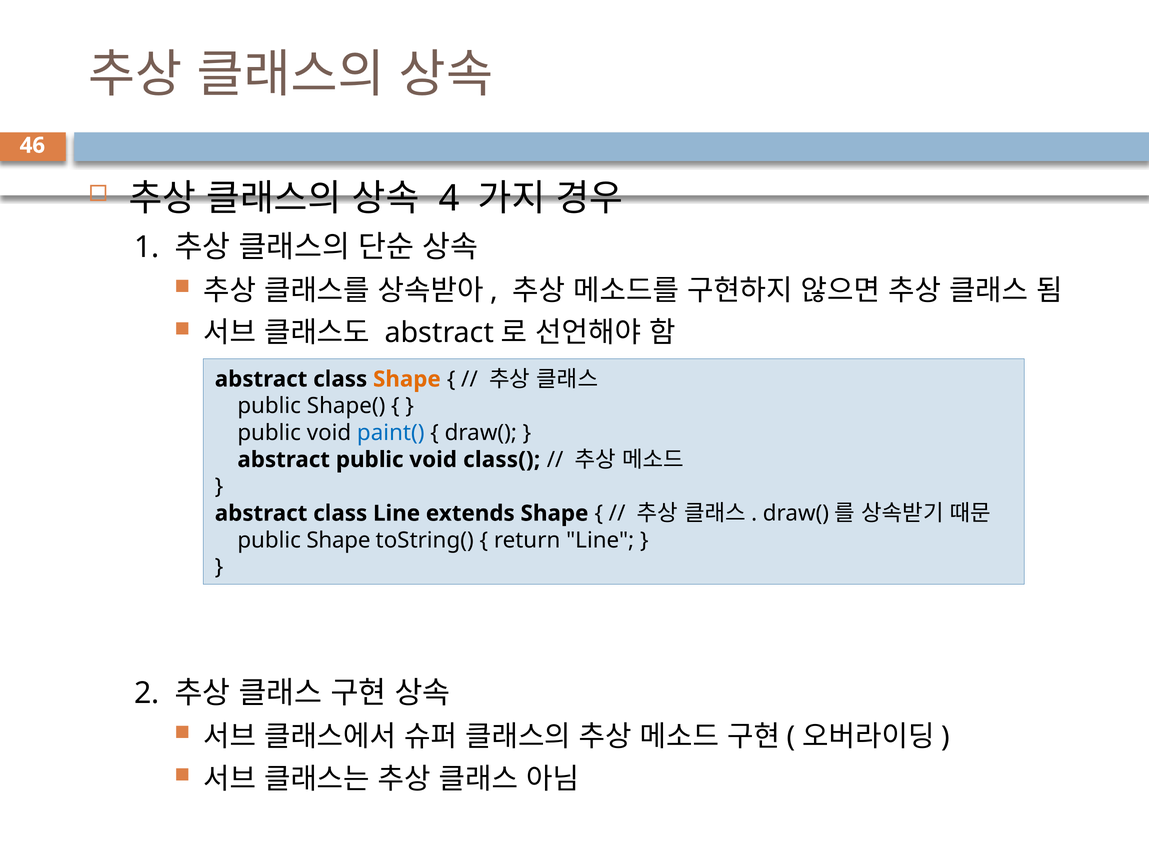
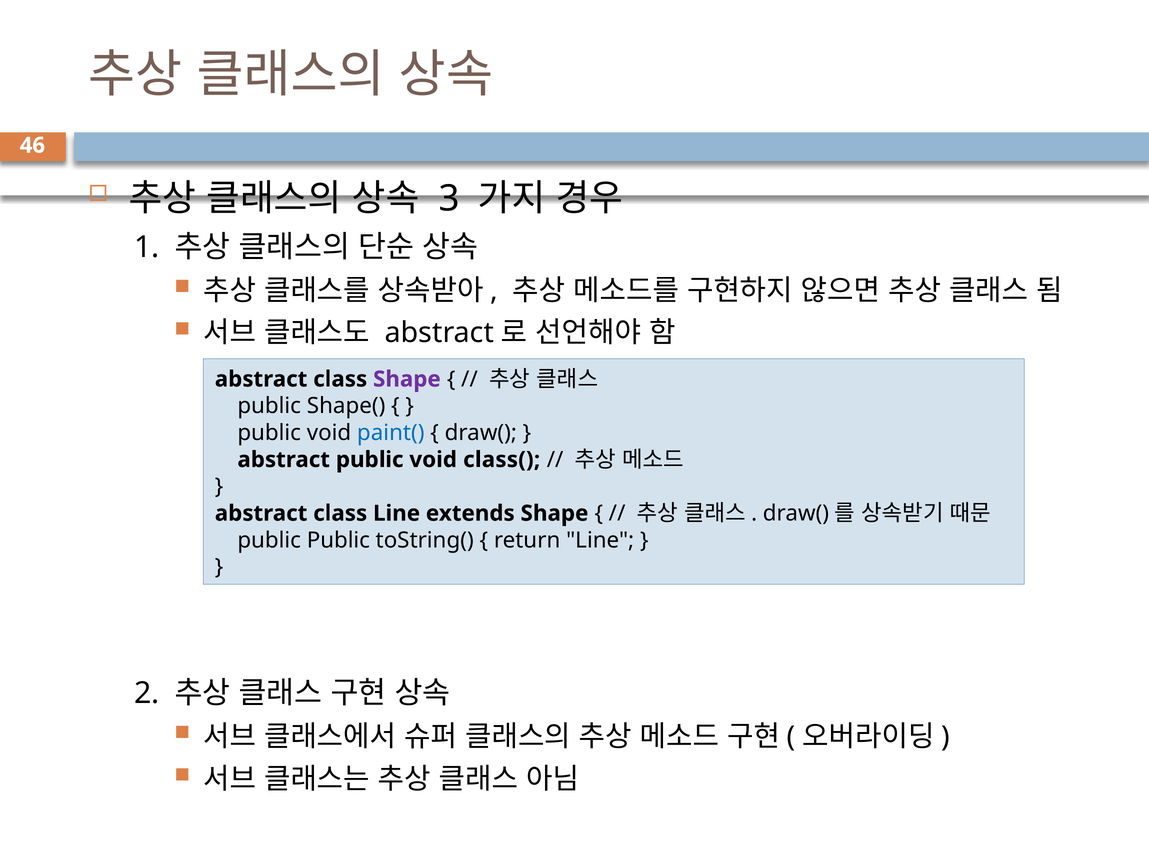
4: 4 -> 3
Shape at (407, 379) colour: orange -> purple
public Shape: Shape -> Public
